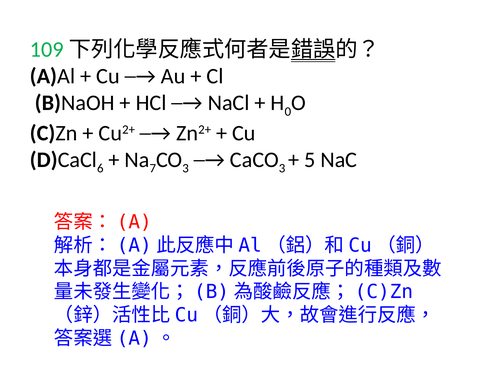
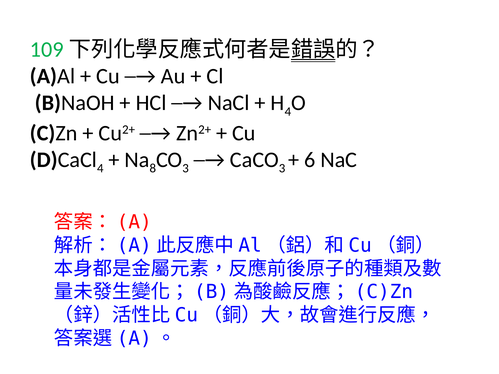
0 at (288, 112): 0 -> 4
6 at (100, 168): 6 -> 4
7: 7 -> 8
5: 5 -> 6
